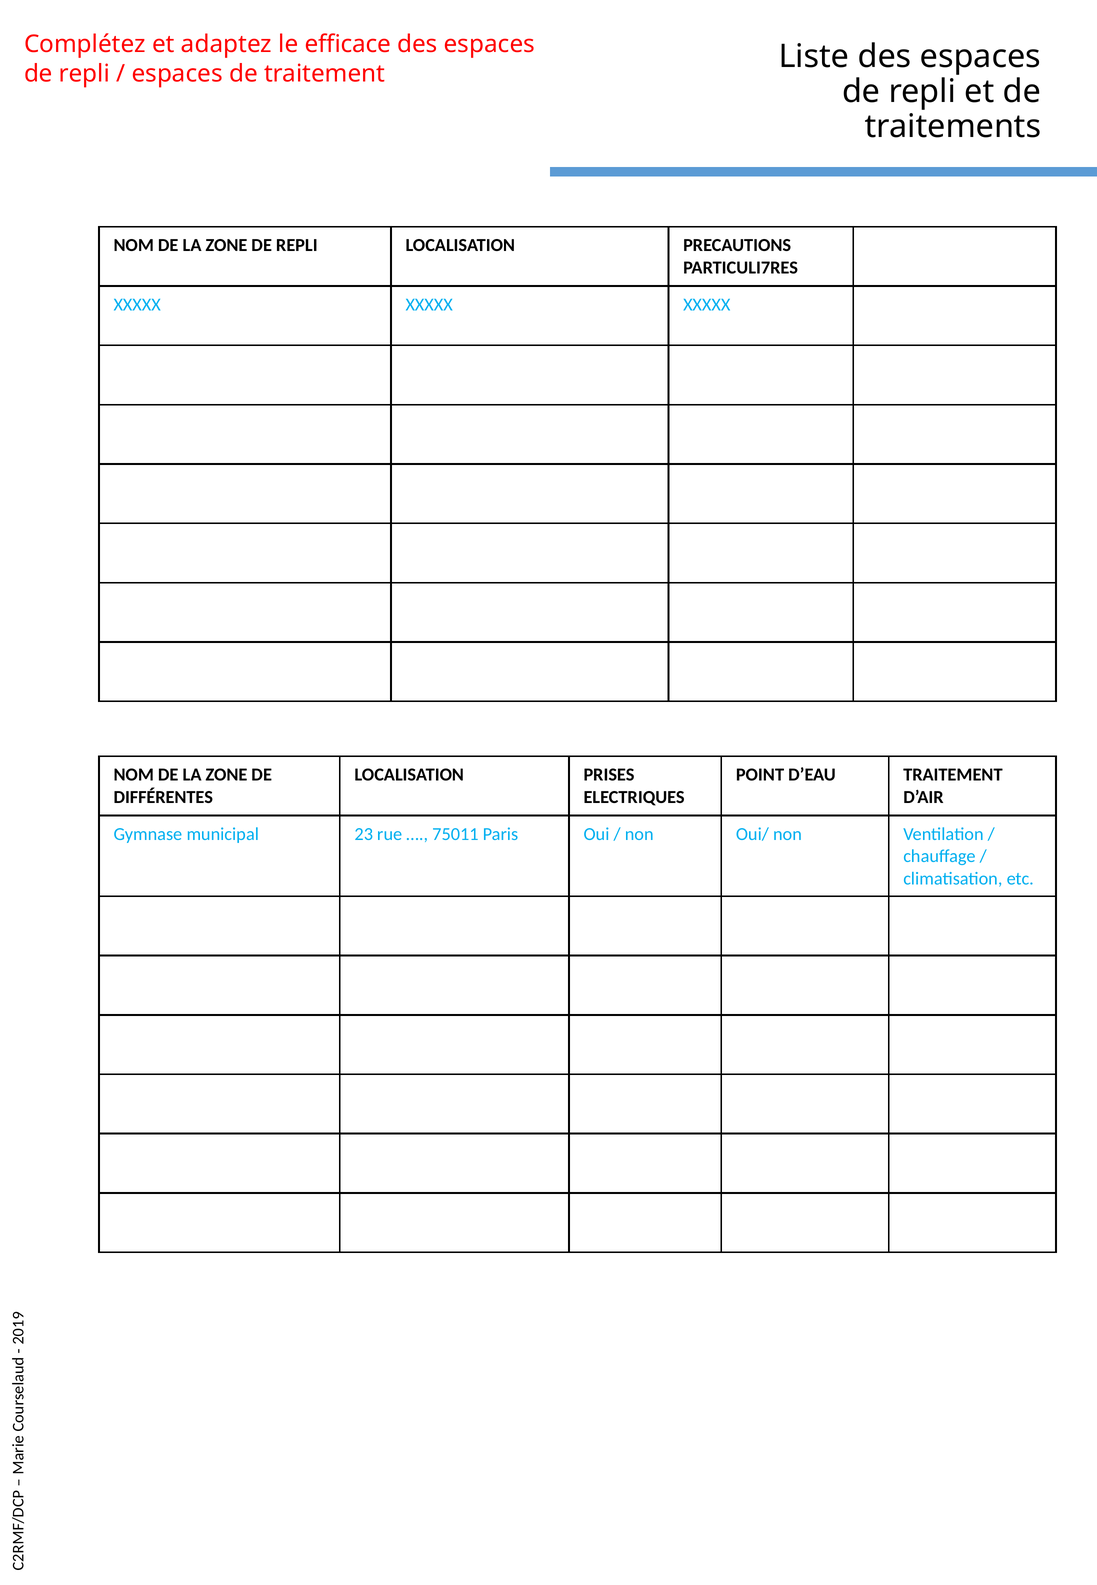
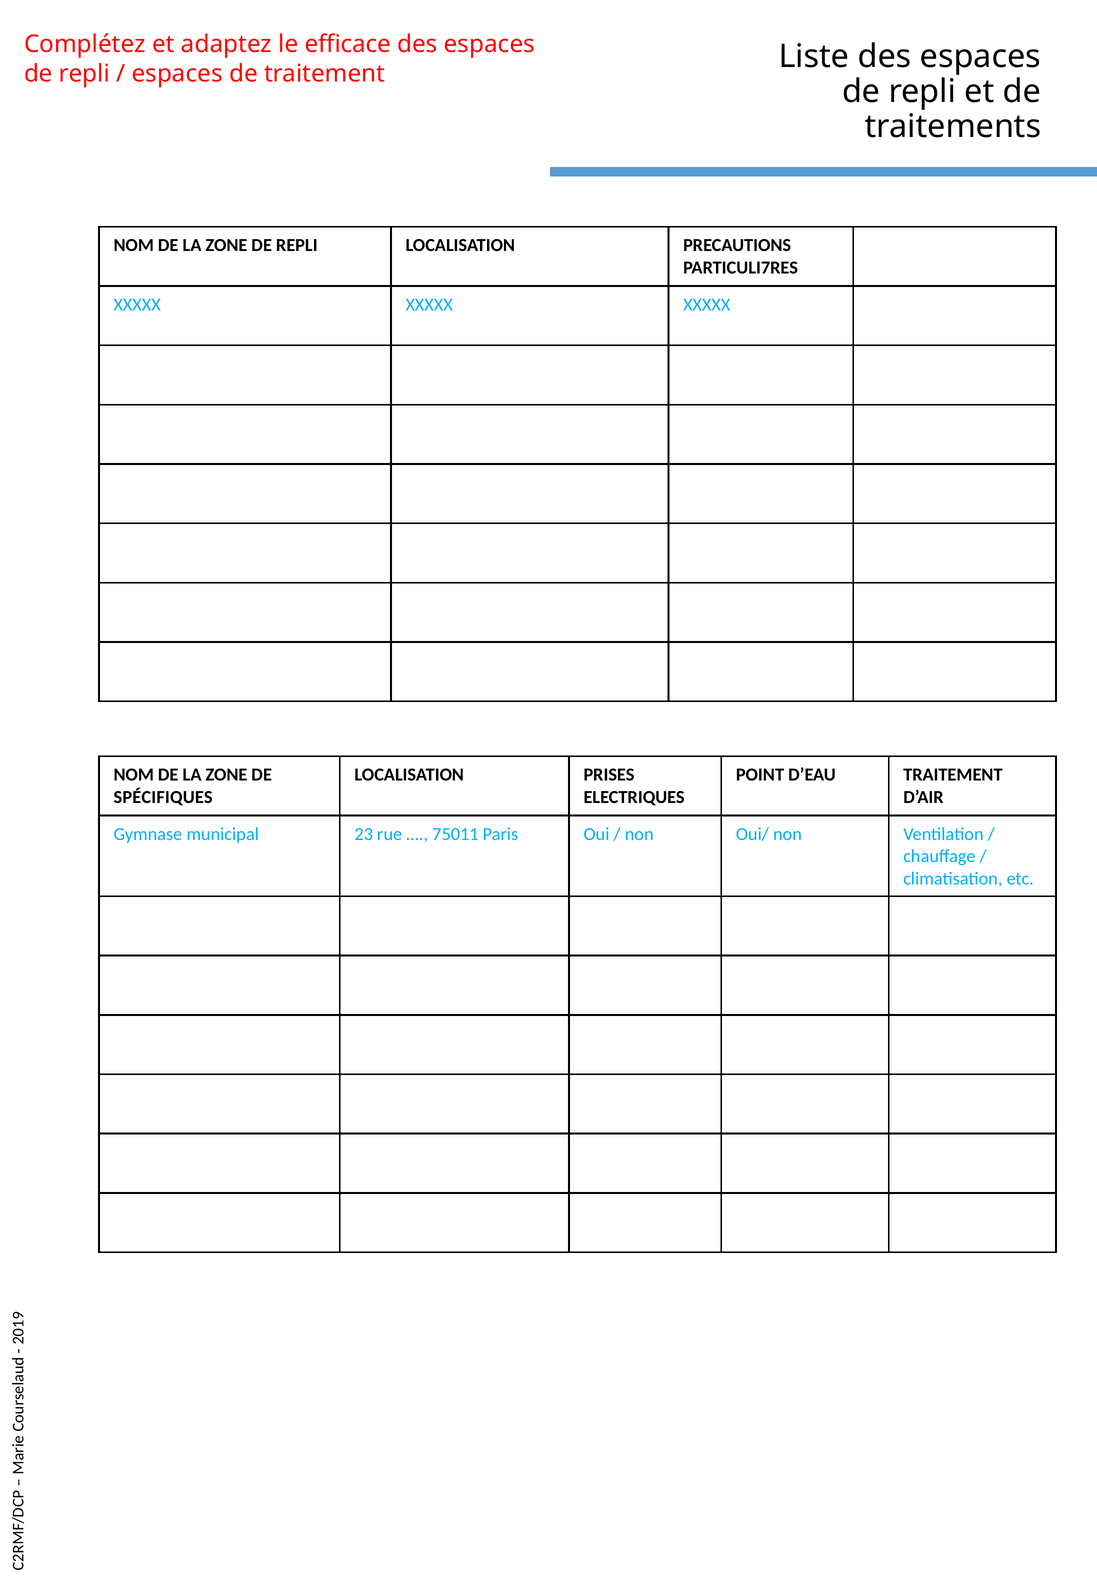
DIFFÉRENTES: DIFFÉRENTES -> SPÉCIFIQUES
